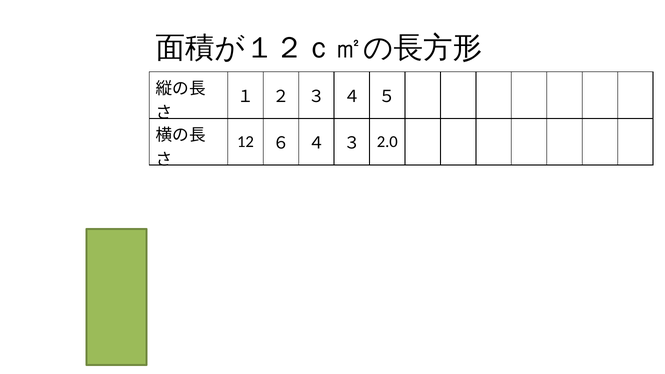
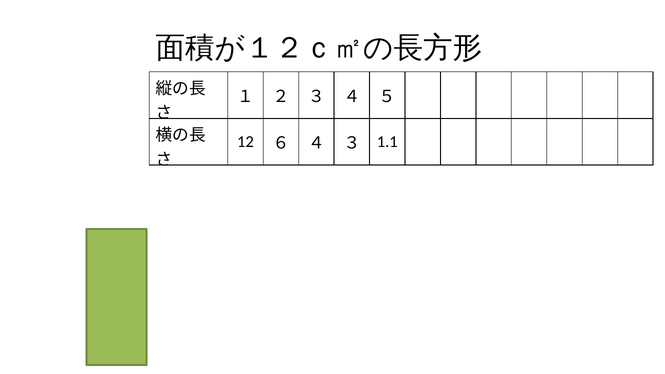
2.0: 2.0 -> 1.1
